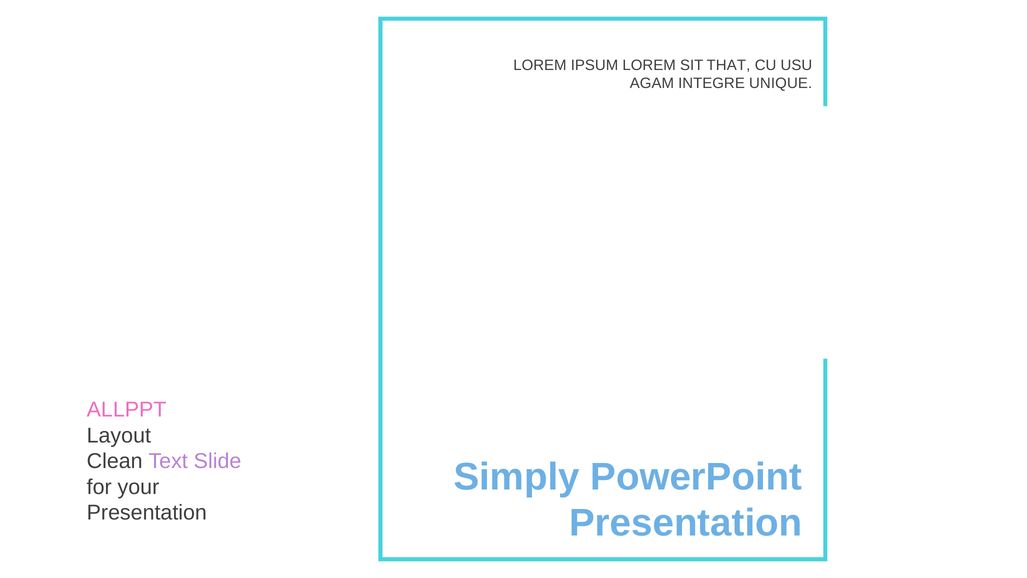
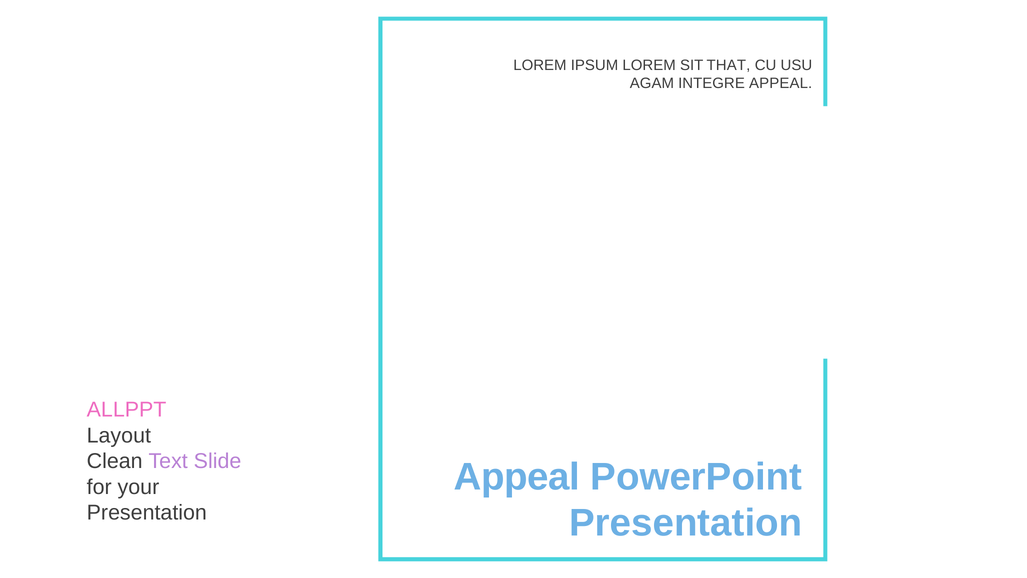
INTEGRE UNIQUE: UNIQUE -> APPEAL
Simply at (517, 477): Simply -> Appeal
